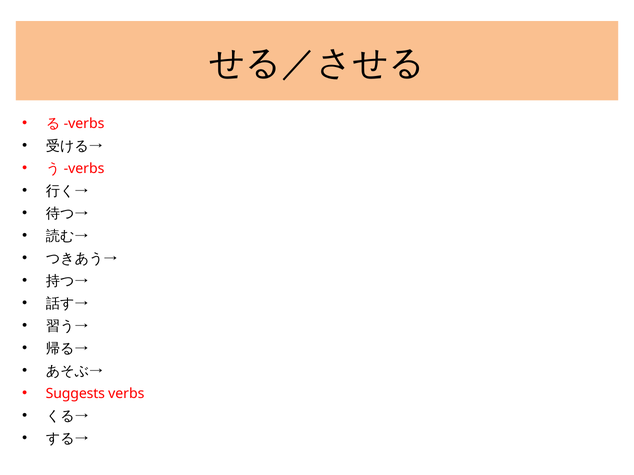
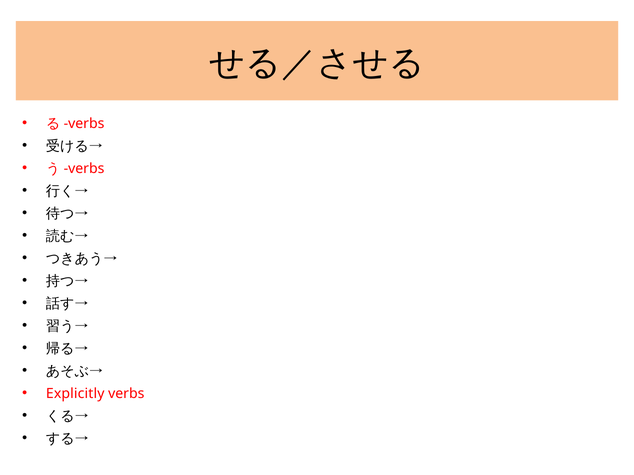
Suggests: Suggests -> Explicitly
